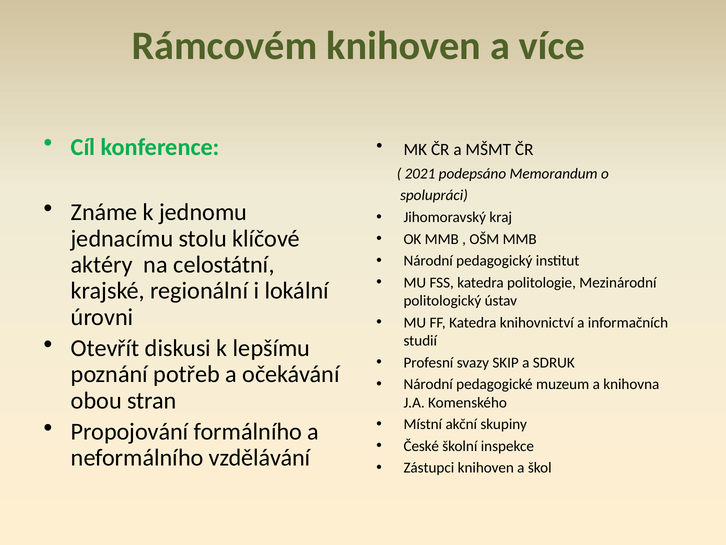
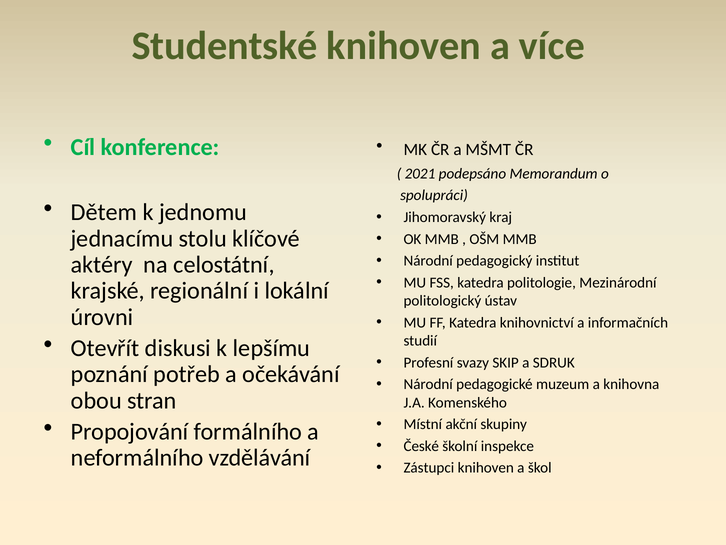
Rámcovém: Rámcovém -> Studentské
Známe: Známe -> Dětem
